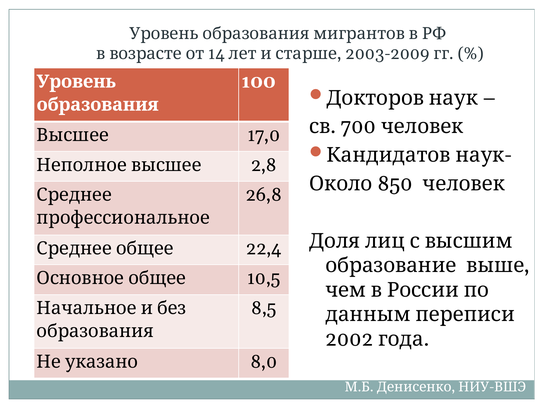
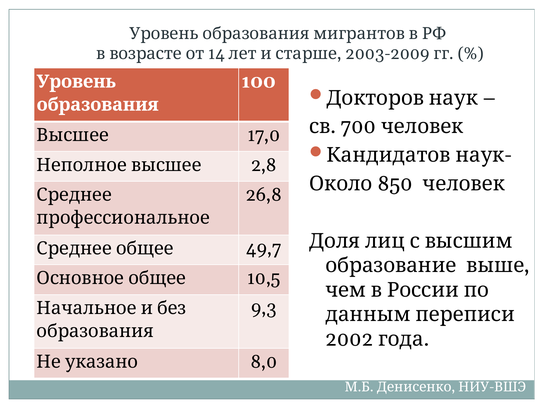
22,4: 22,4 -> 49,7
8,5: 8,5 -> 9,3
